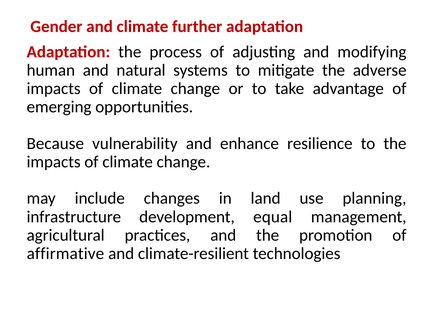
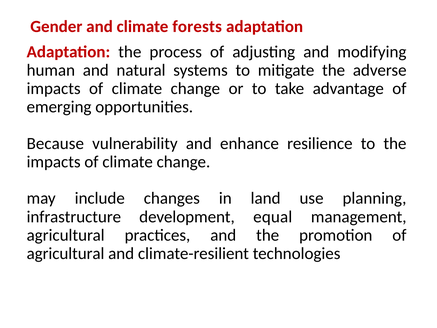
further: further -> forests
affirmative at (65, 253): affirmative -> agricultural
